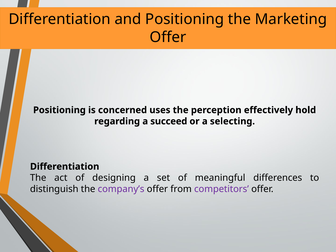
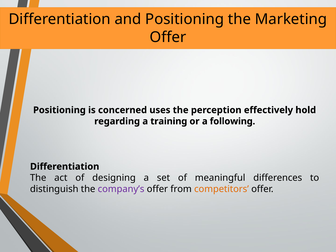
succeed: succeed -> training
selecting: selecting -> following
competitors colour: purple -> orange
